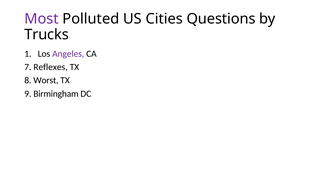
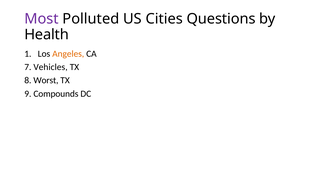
Trucks: Trucks -> Health
Angeles colour: purple -> orange
Reflexes: Reflexes -> Vehicles
Birmingham: Birmingham -> Compounds
